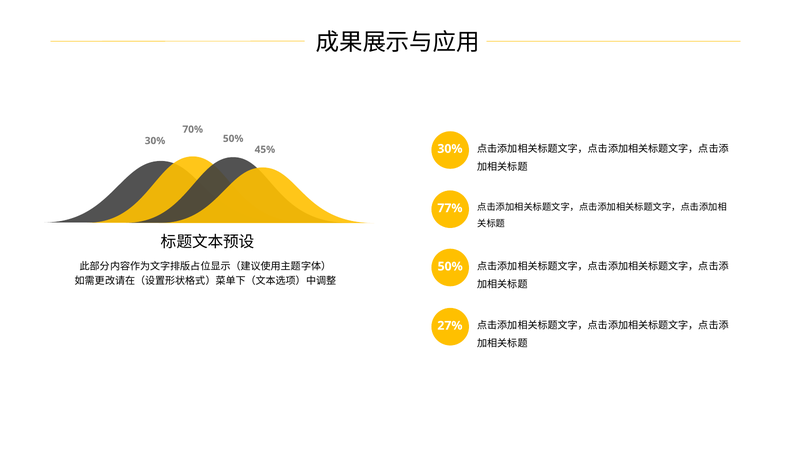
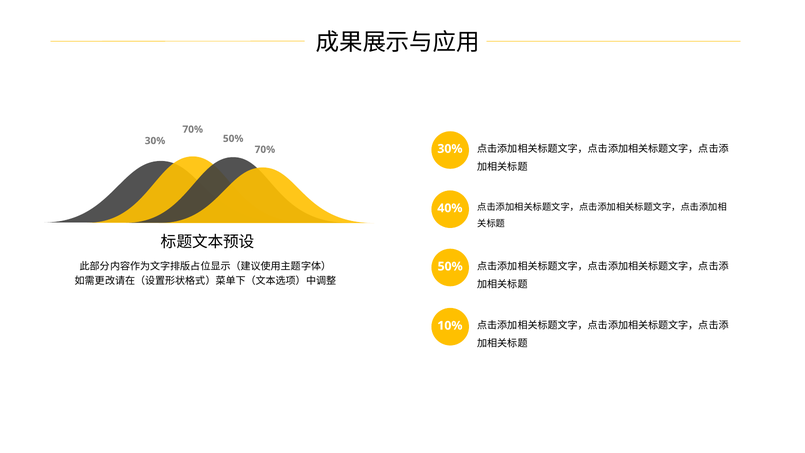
45% at (265, 149): 45% -> 70%
77%: 77% -> 40%
27%: 27% -> 10%
